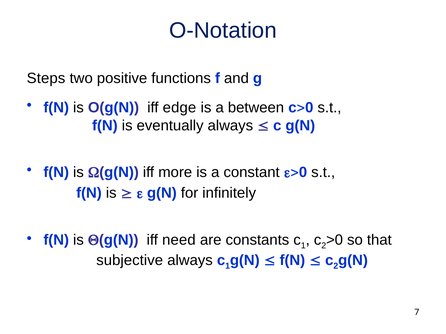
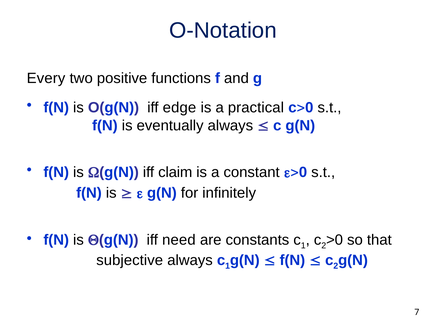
Steps: Steps -> Every
between: between -> practical
more: more -> claim
